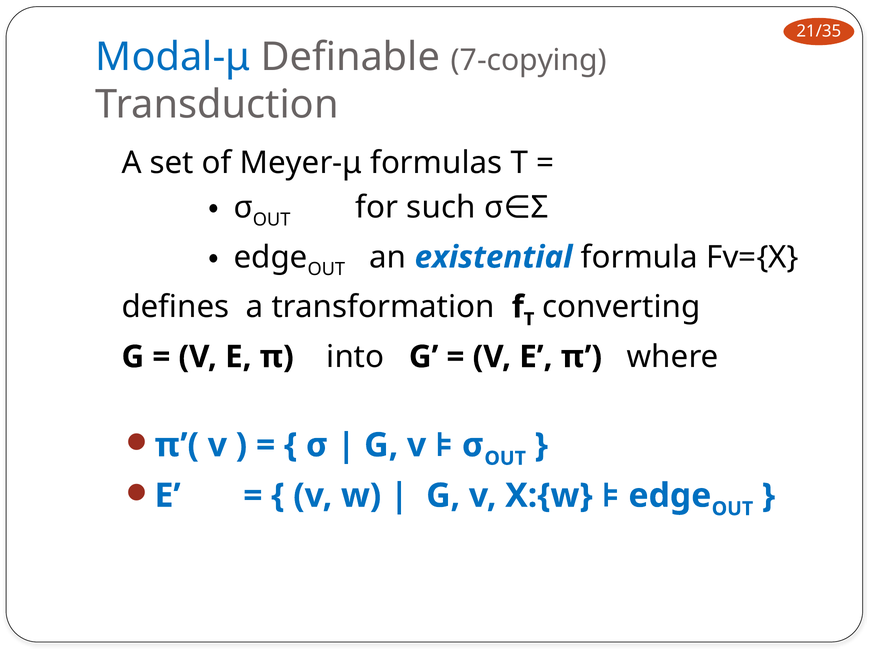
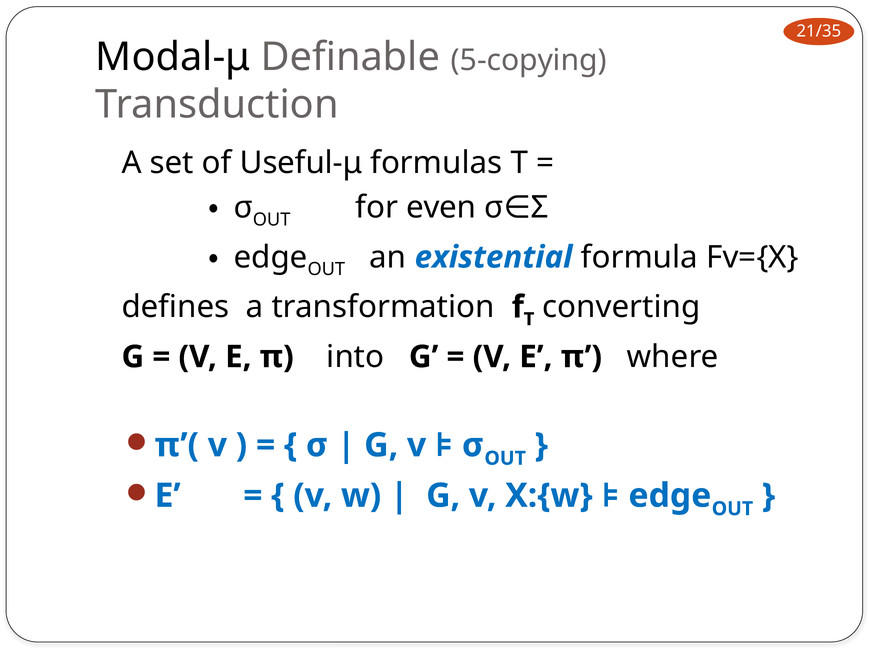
Modal-μ colour: blue -> black
7-copying: 7-copying -> 5-copying
Meyer-μ: Meyer-μ -> Useful-μ
such: such -> even
